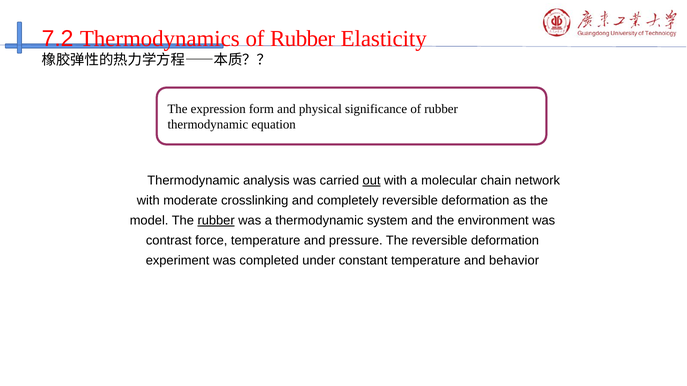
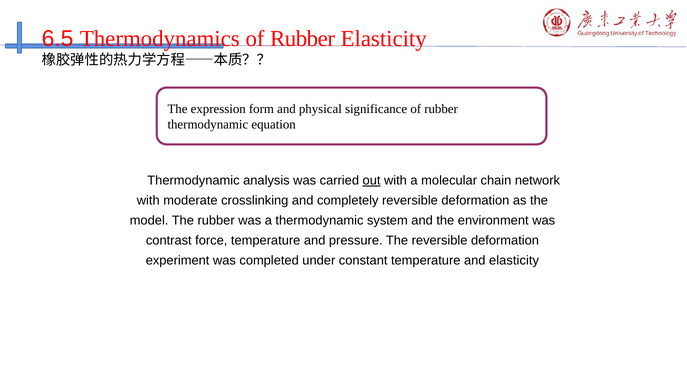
7.2: 7.2 -> 6.5
rubber at (216, 221) underline: present -> none
and behavior: behavior -> elasticity
